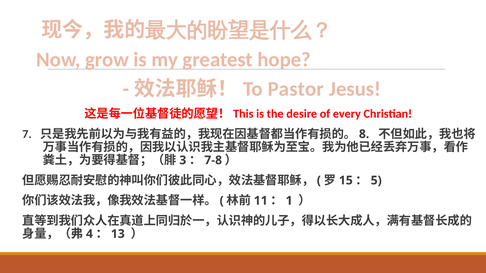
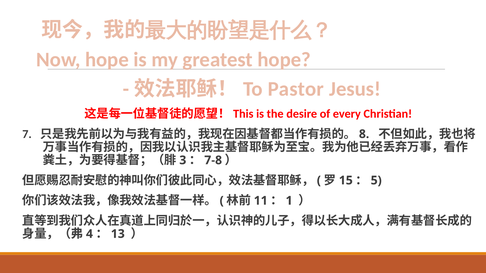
Now grow: grow -> hope
